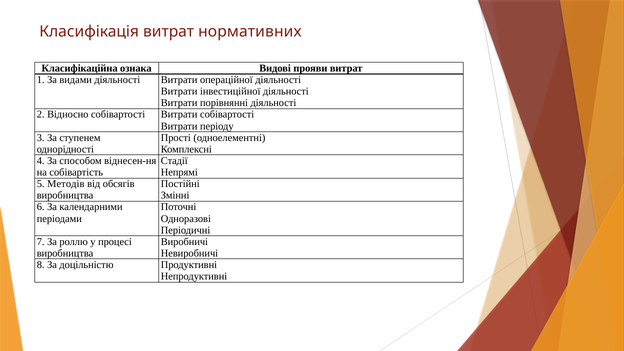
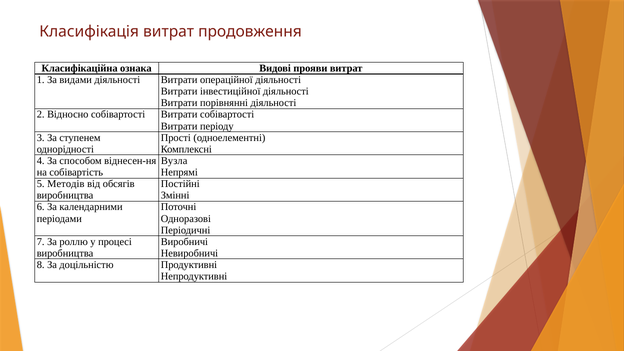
нормативних: нормативних -> продовження
Стадії: Стадії -> Вузла
